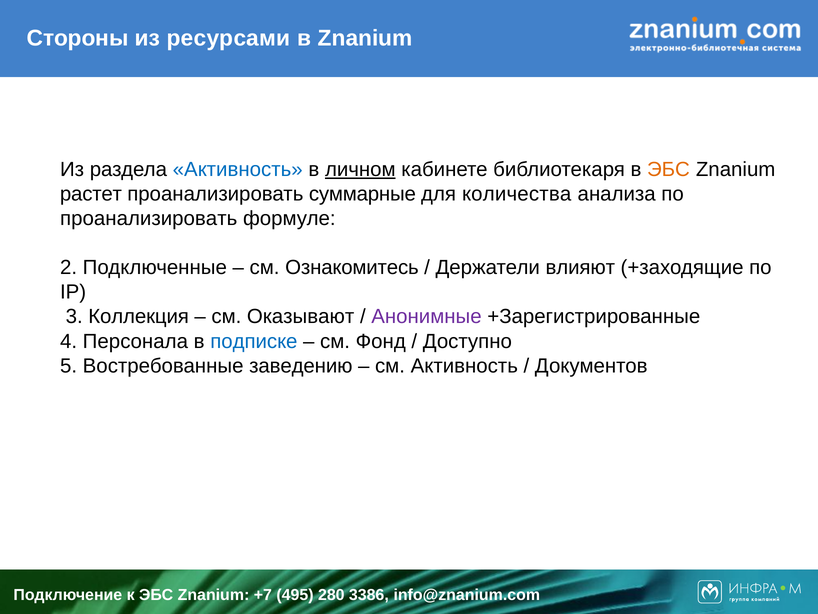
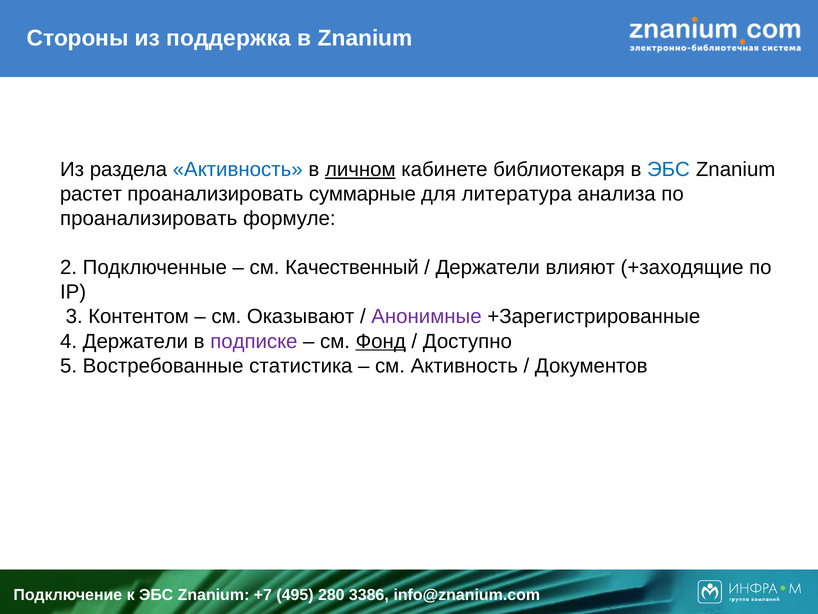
ресурсами: ресурсами -> поддержка
ЭБС at (668, 169) colour: orange -> blue
количества: количества -> литература
Ознакомитесь: Ознакомитесь -> Качественный
Коллекция: Коллекция -> Контентом
4 Персонала: Персонала -> Держатели
подписке colour: blue -> purple
Фонд underline: none -> present
заведению: заведению -> статистика
